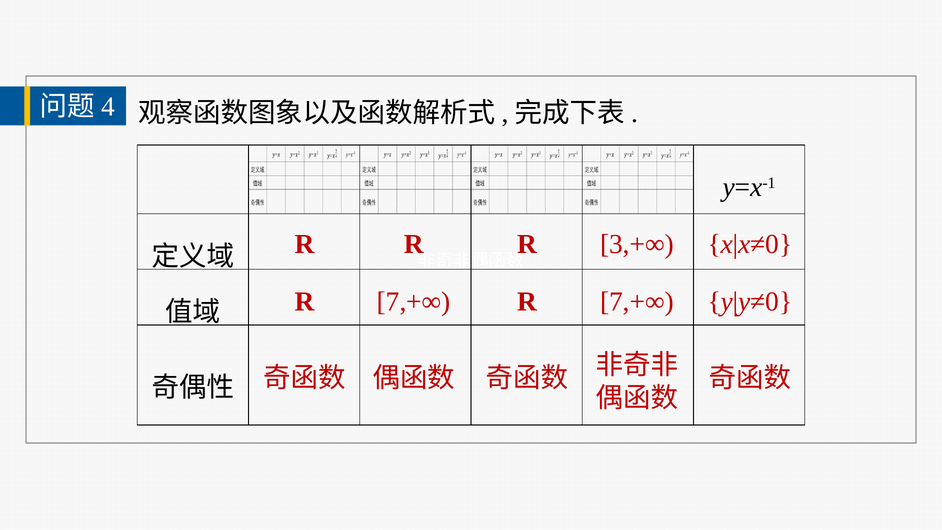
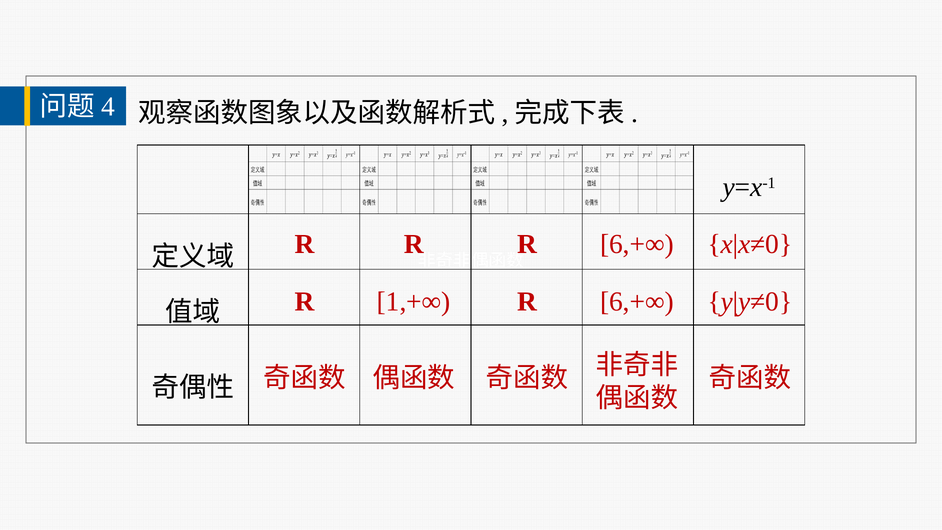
R R 3,+∞: 3,+∞ -> 6,+∞
7,+∞ at (414, 302): 7,+∞ -> 1,+∞
7,+∞ at (637, 302): 7,+∞ -> 6,+∞
